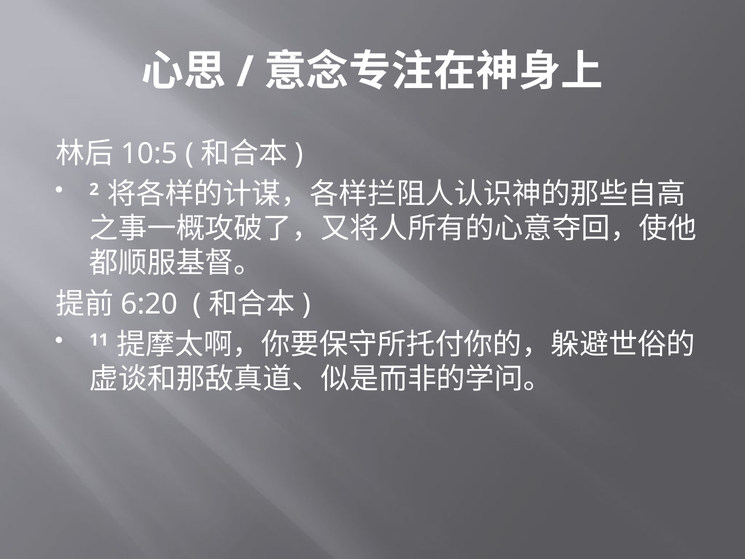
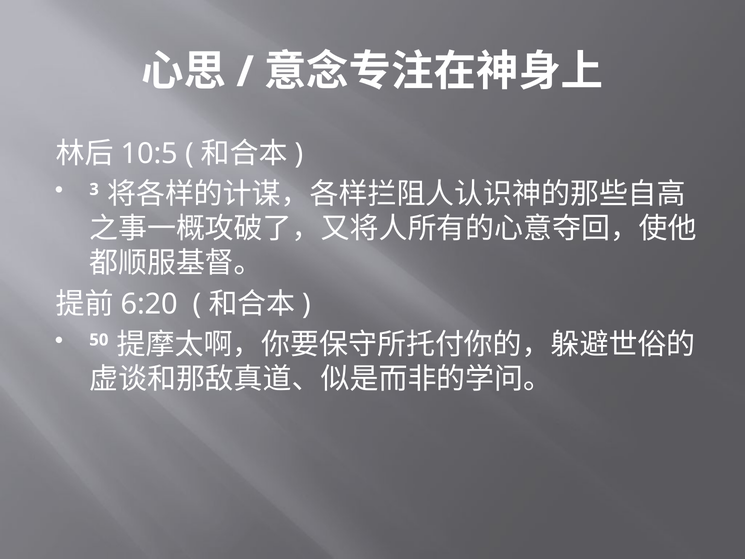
2: 2 -> 3
11: 11 -> 50
